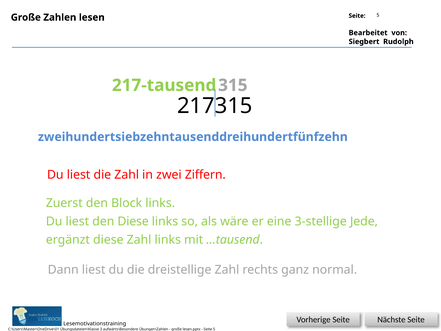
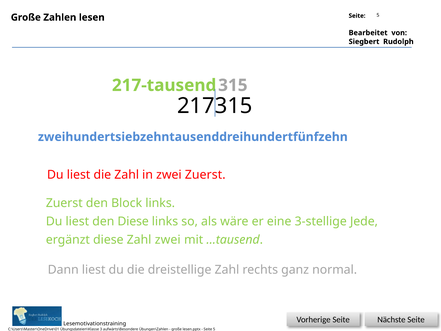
zwei Ziffern: Ziffern -> Zuerst
Zahl links: links -> zwei
